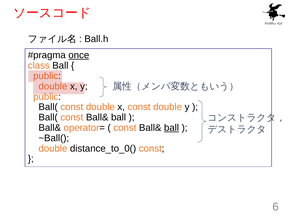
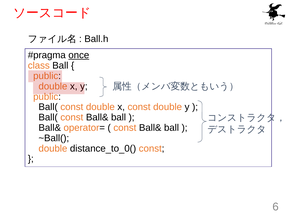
ball at (172, 128) underline: present -> none
